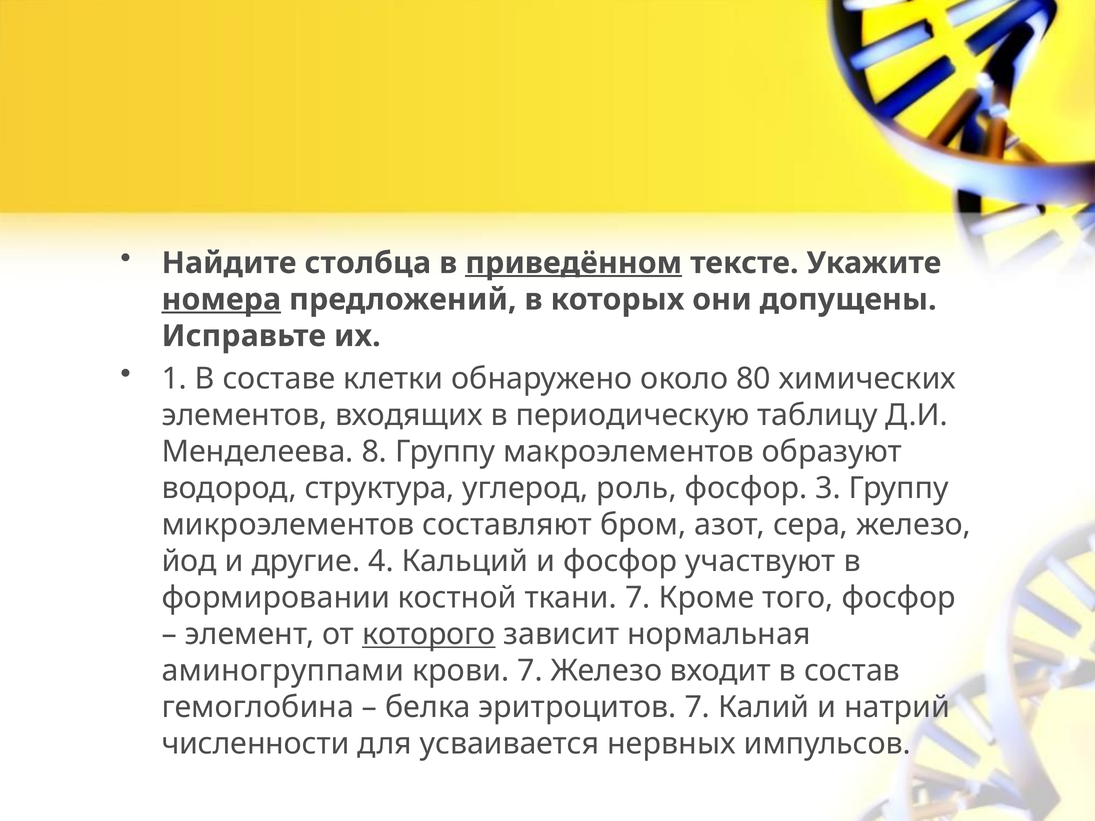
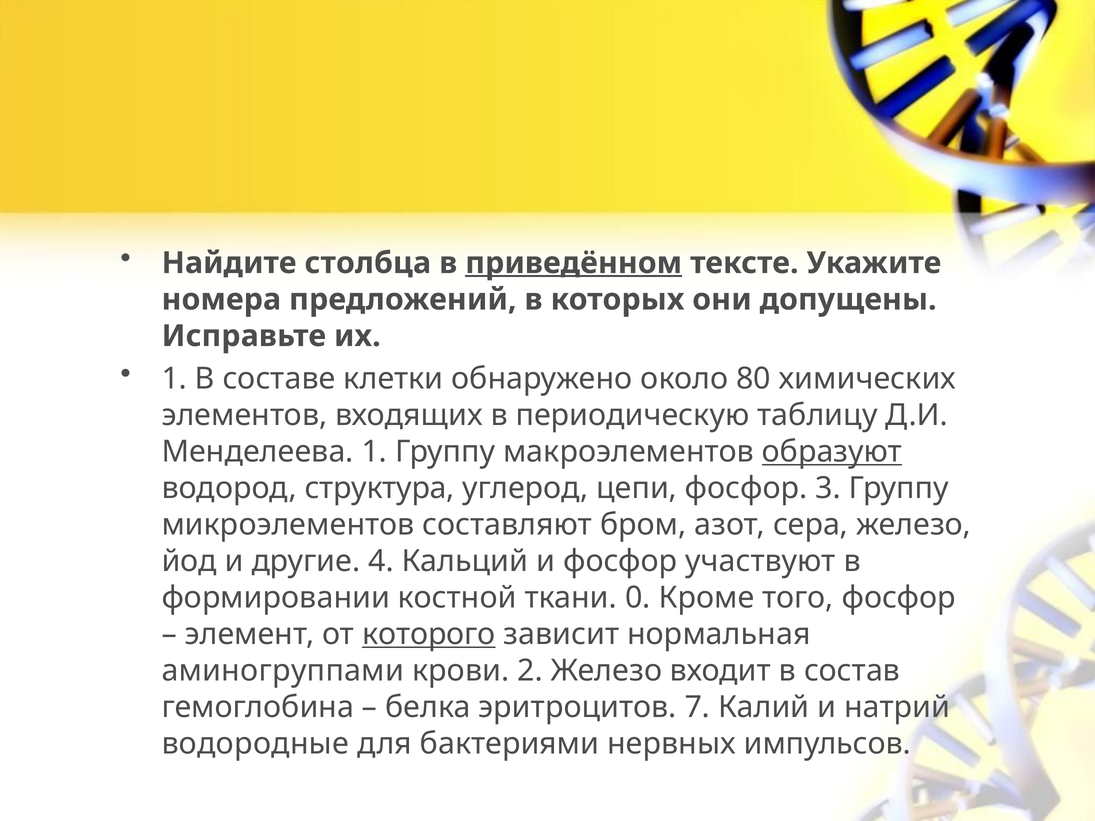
номера underline: present -> none
Менделеева 8: 8 -> 1
образуют underline: none -> present
роль: роль -> цепи
ткани 7: 7 -> 0
крови 7: 7 -> 2
численности: численности -> водородные
усваивается: усваивается -> бактериями
